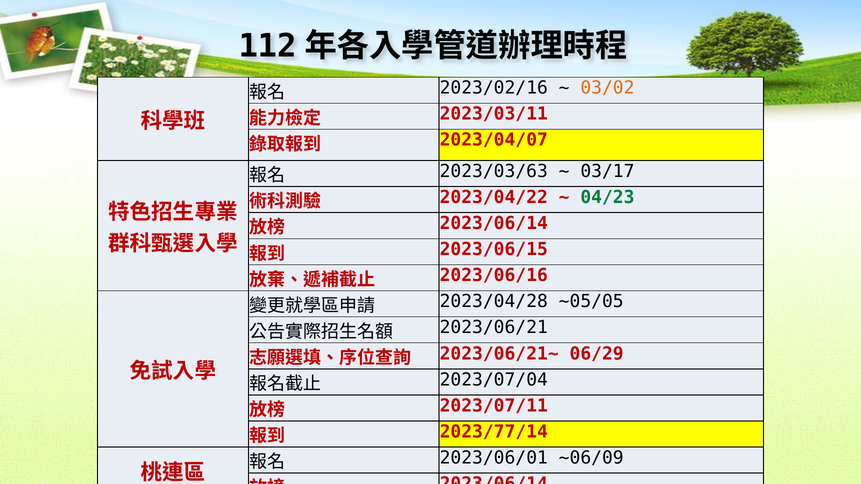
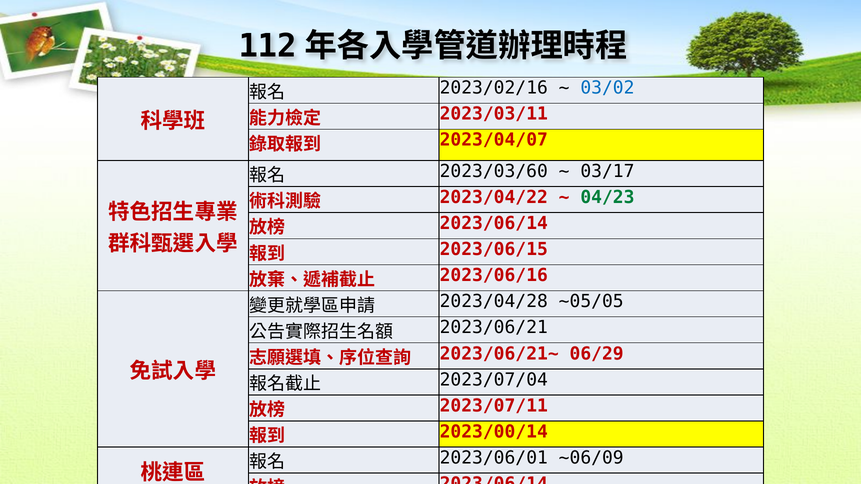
03/02 colour: orange -> blue
2023/03/63: 2023/03/63 -> 2023/03/60
2023/77/14: 2023/77/14 -> 2023/00/14
